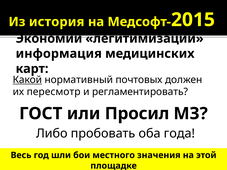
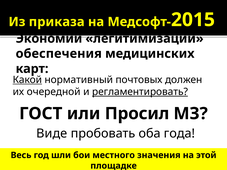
история: история -> приказа
информация: информация -> обеспечения
пересмотр: пересмотр -> очередной
регламентировать underline: none -> present
Либо: Либо -> Виде
